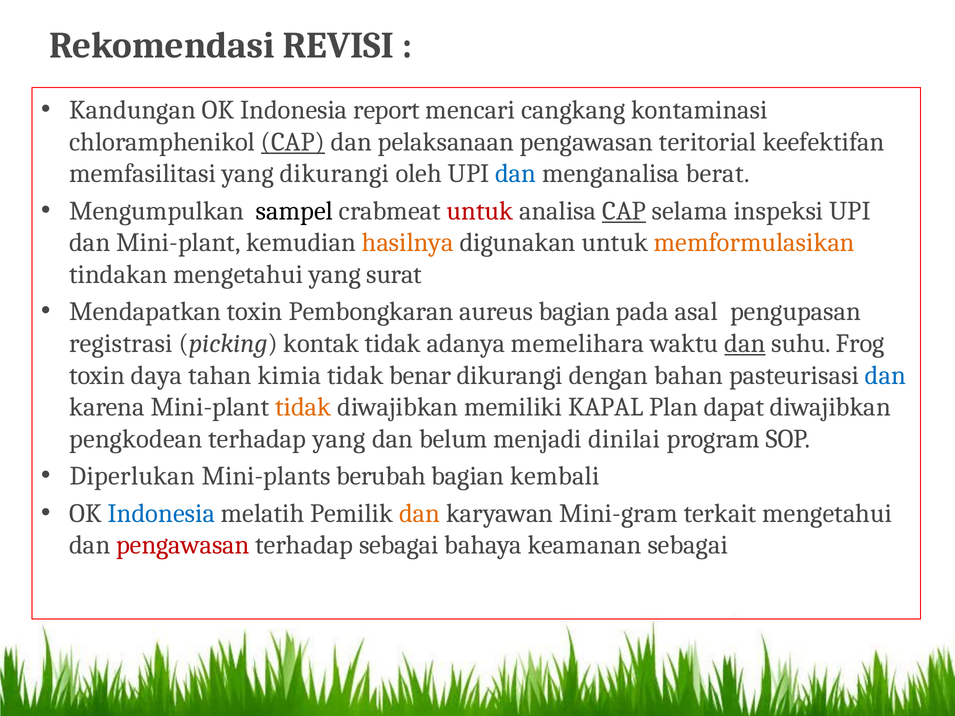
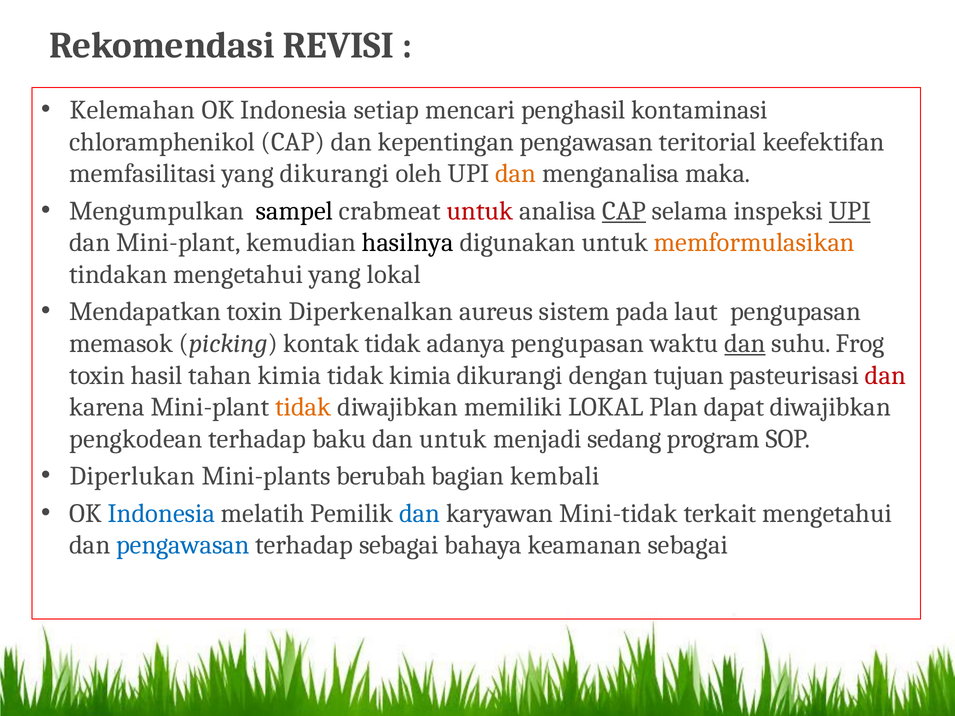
Kandungan: Kandungan -> Kelemahan
report: report -> setiap
cangkang: cangkang -> penghasil
CAP at (293, 142) underline: present -> none
pelaksanaan: pelaksanaan -> kepentingan
dan at (516, 174) colour: blue -> orange
berat: berat -> maka
UPI at (850, 211) underline: none -> present
hasilnya colour: orange -> black
yang surat: surat -> lokal
Pembongkaran: Pembongkaran -> Diperkenalkan
aureus bagian: bagian -> sistem
asal: asal -> laut
registrasi: registrasi -> memasok
adanya memelihara: memelihara -> pengupasan
daya: daya -> hasil
tidak benar: benar -> kimia
bahan: bahan -> tujuan
dan at (885, 375) colour: blue -> red
memiliki KAPAL: KAPAL -> LOKAL
terhadap yang: yang -> baku
dan belum: belum -> untuk
dinilai: dinilai -> sedang
dan at (420, 513) colour: orange -> blue
Mini-gram: Mini-gram -> Mini-tidak
pengawasan at (183, 545) colour: red -> blue
